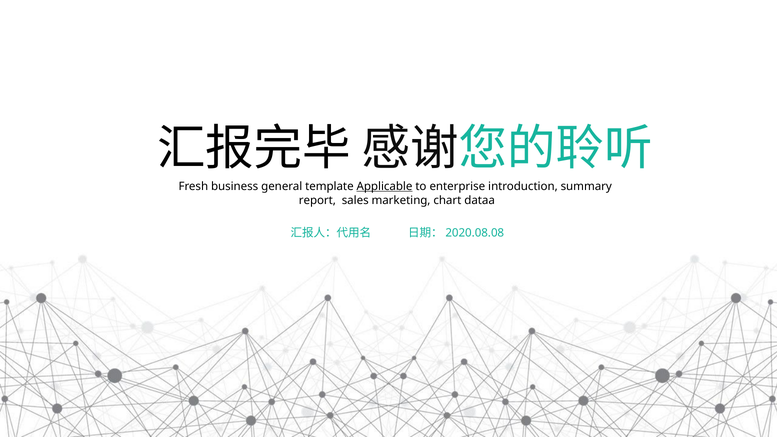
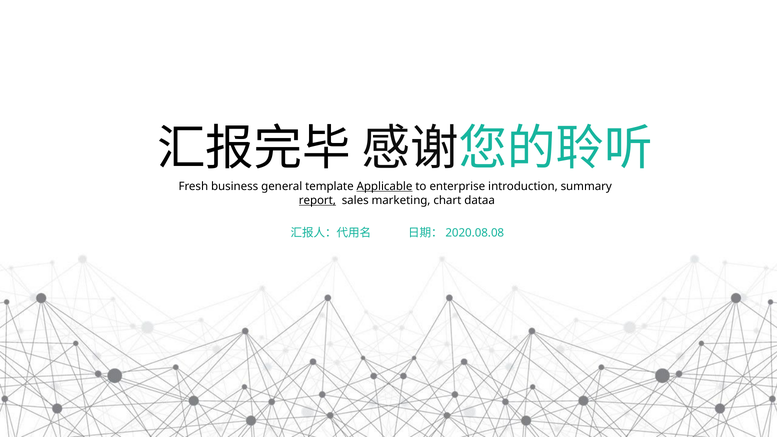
report underline: none -> present
